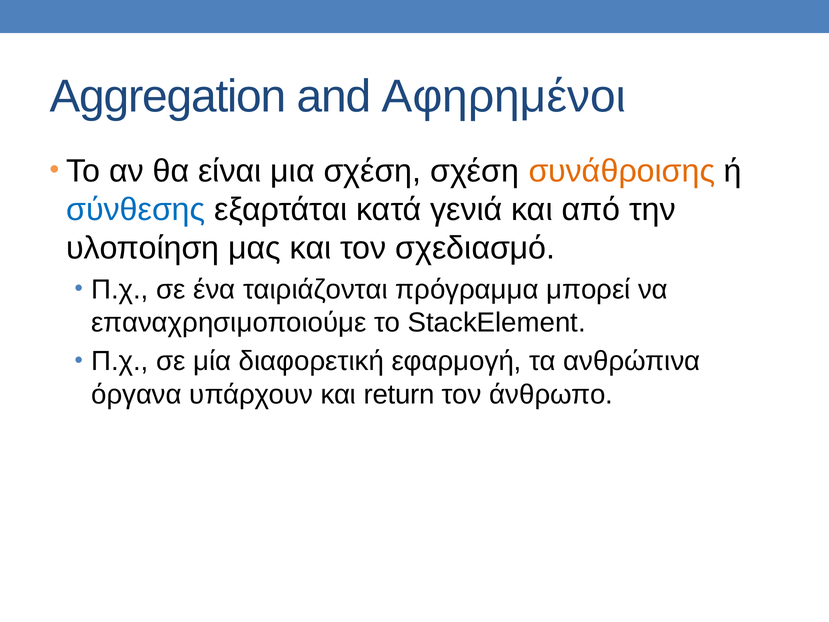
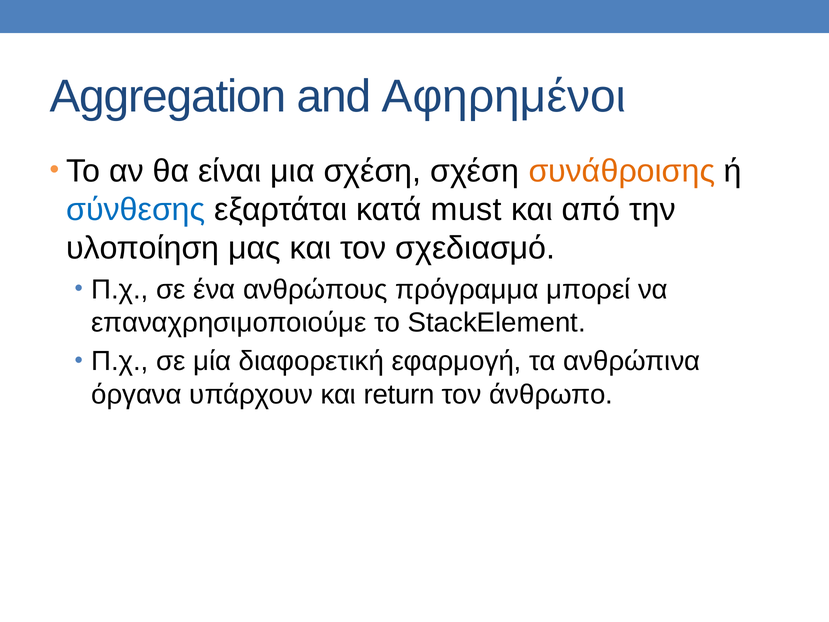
γενιά: γενιά -> must
ταιριάζονται: ταιριάζονται -> ανθρώπους
